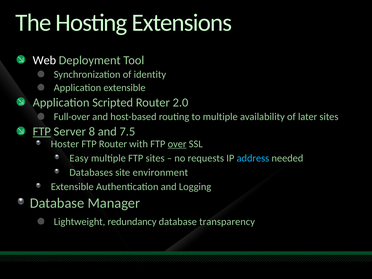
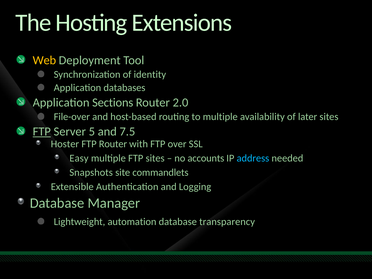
Web colour: white -> yellow
Application extensible: extensible -> databases
Scripted: Scripted -> Sections
Full-over: Full-over -> File-over
8: 8 -> 5
over underline: present -> none
requests: requests -> accounts
Databases: Databases -> Snapshots
environment: environment -> commandlets
redundancy: redundancy -> automation
